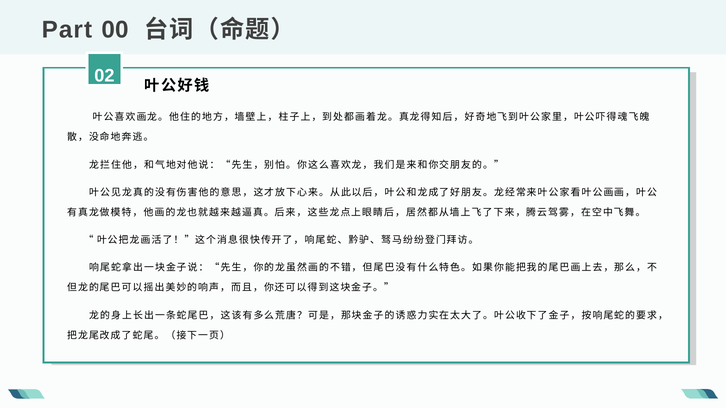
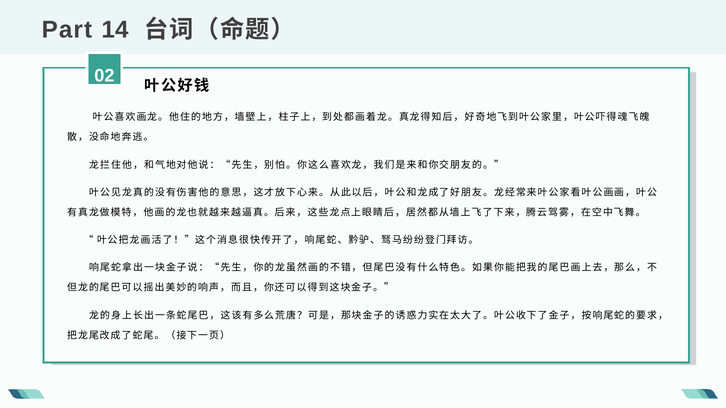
00: 00 -> 14
